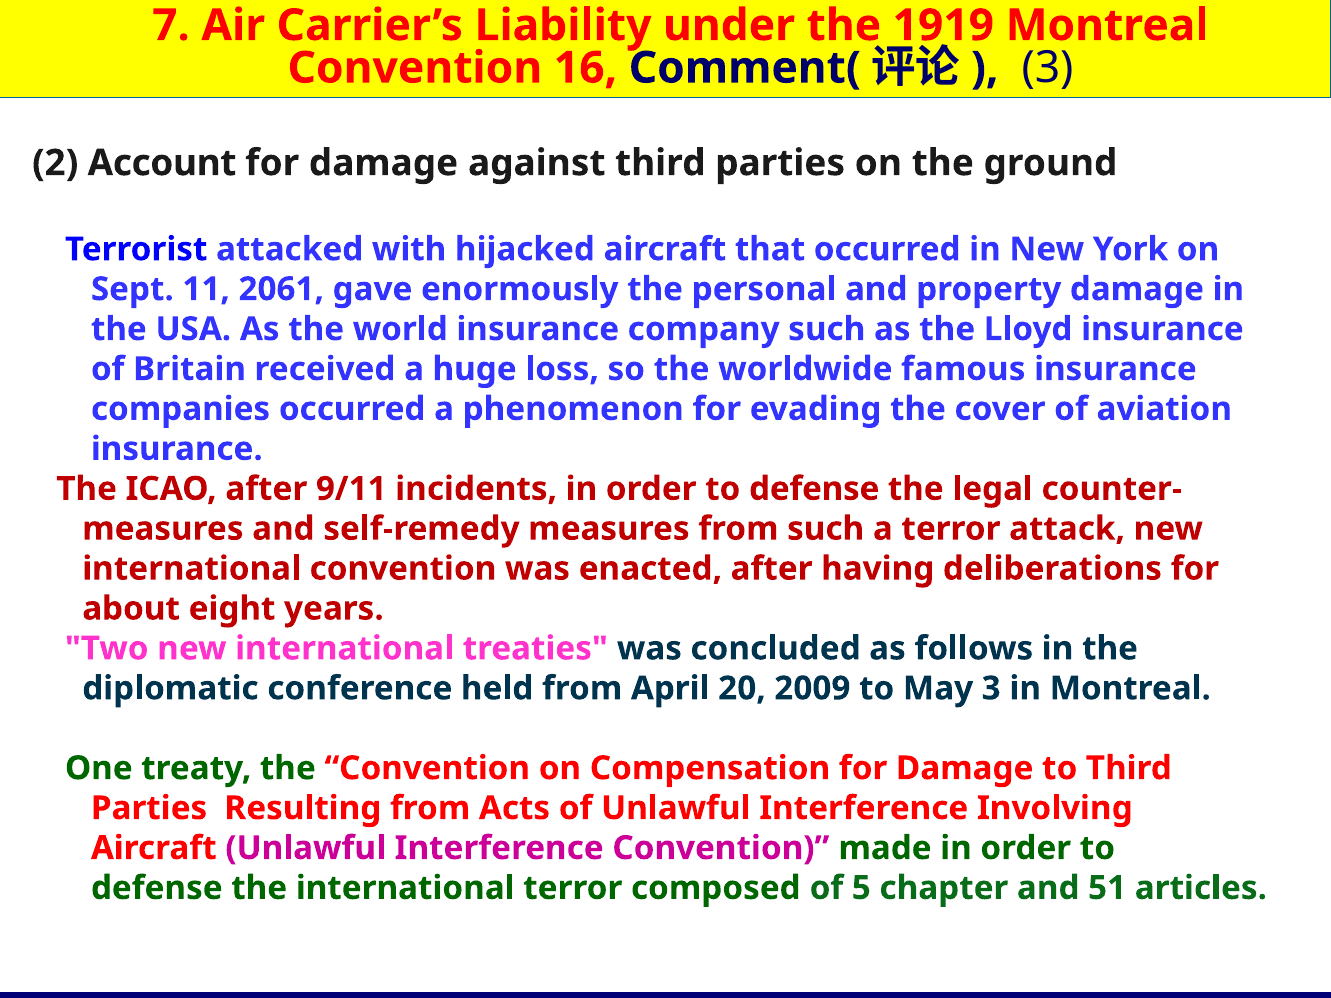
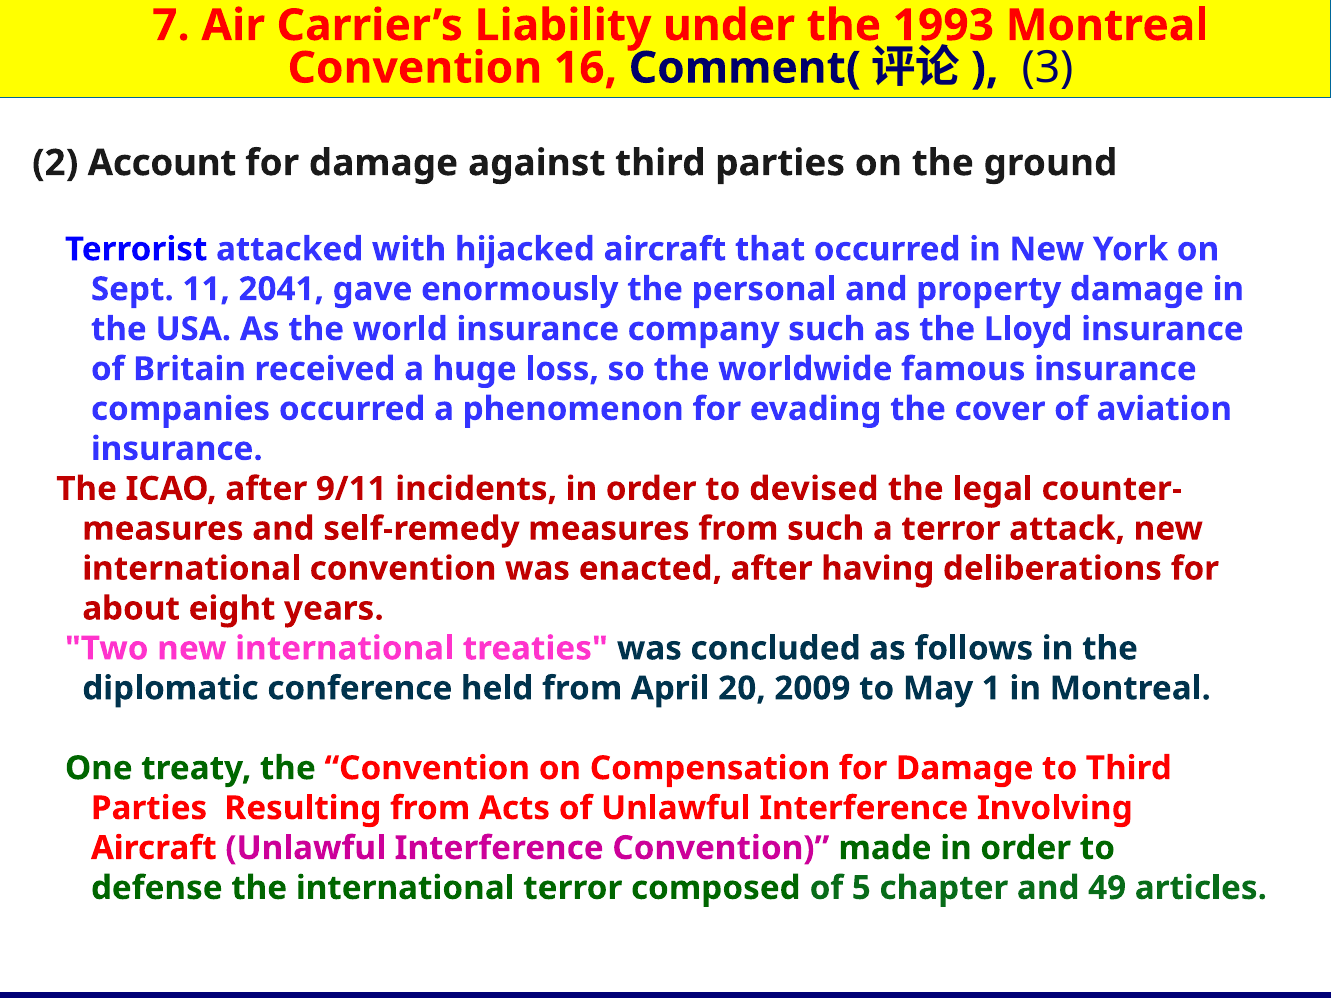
1919: 1919 -> 1993
2061: 2061 -> 2041
defense at (814, 489): defense -> devised
May 3: 3 -> 1
51: 51 -> 49
